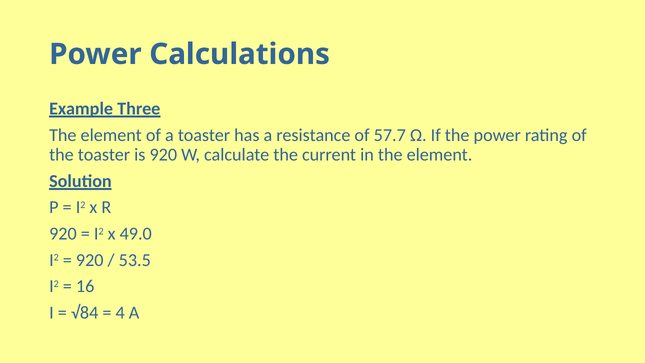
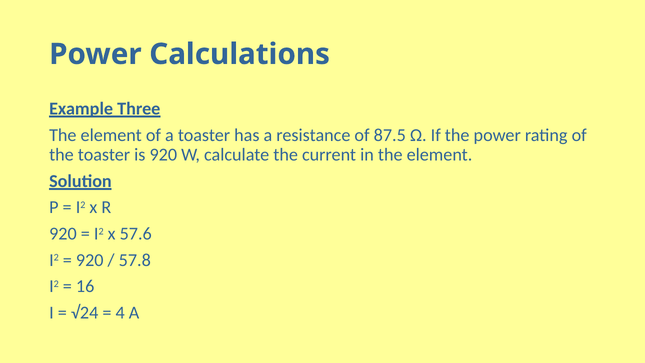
57.7: 57.7 -> 87.5
49.0: 49.0 -> 57.6
53.5: 53.5 -> 57.8
√84: √84 -> √24
